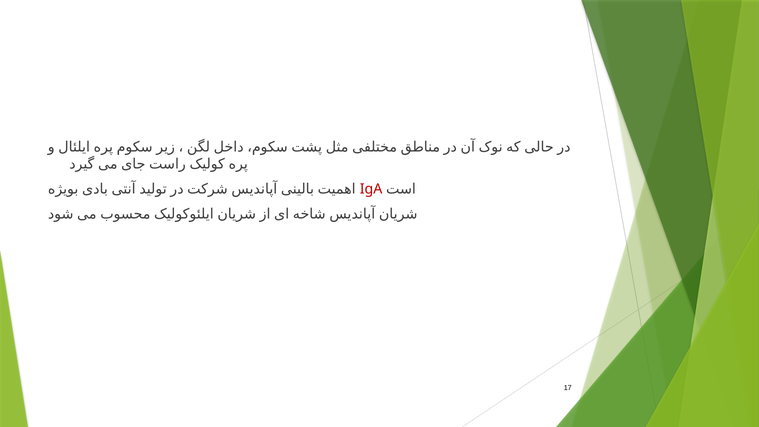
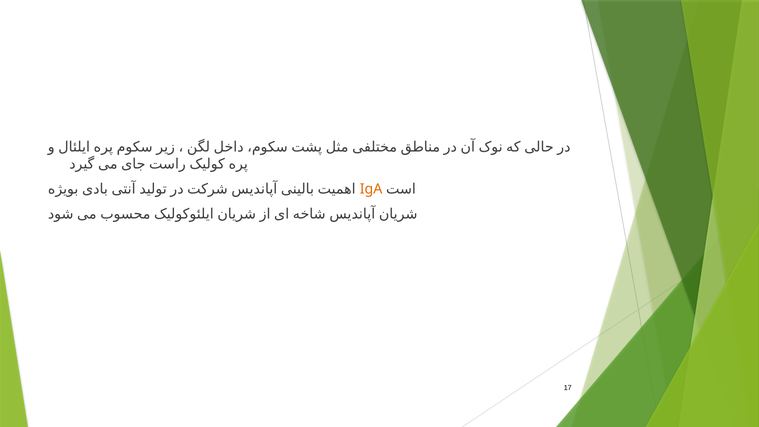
IgA colour: red -> orange
